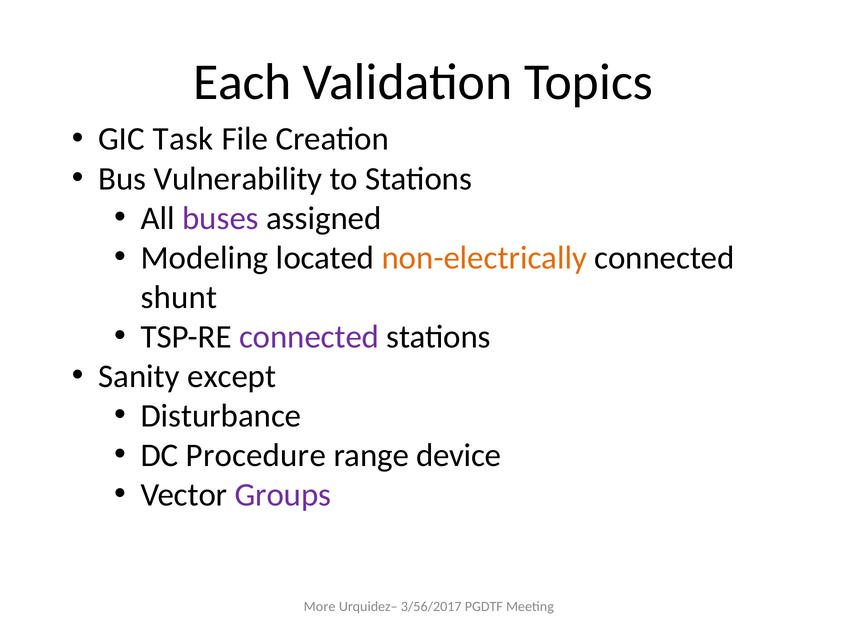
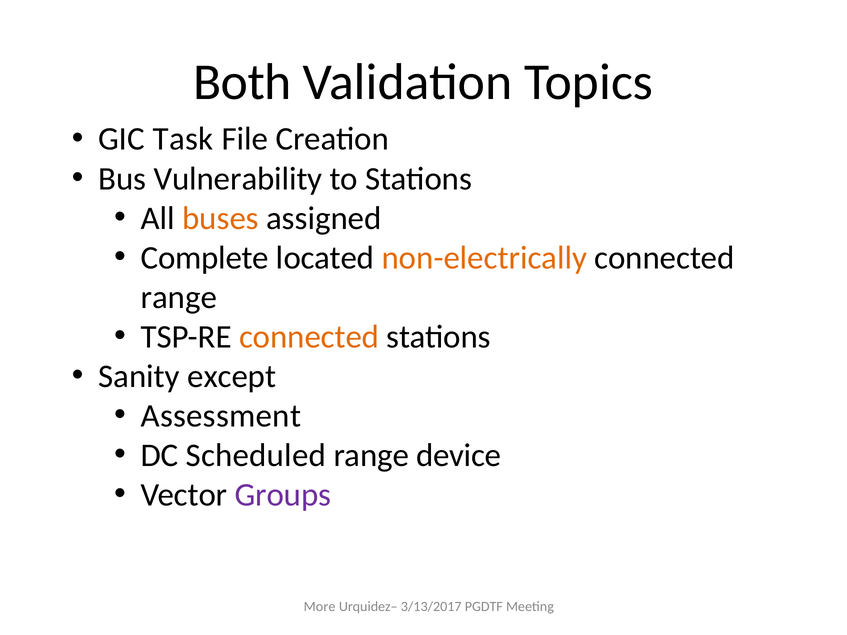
Each: Each -> Both
buses colour: purple -> orange
Modeling: Modeling -> Complete
shunt at (179, 297): shunt -> range
connected at (309, 337) colour: purple -> orange
Disturbance: Disturbance -> Assessment
Procedure: Procedure -> Scheduled
3/56/2017: 3/56/2017 -> 3/13/2017
